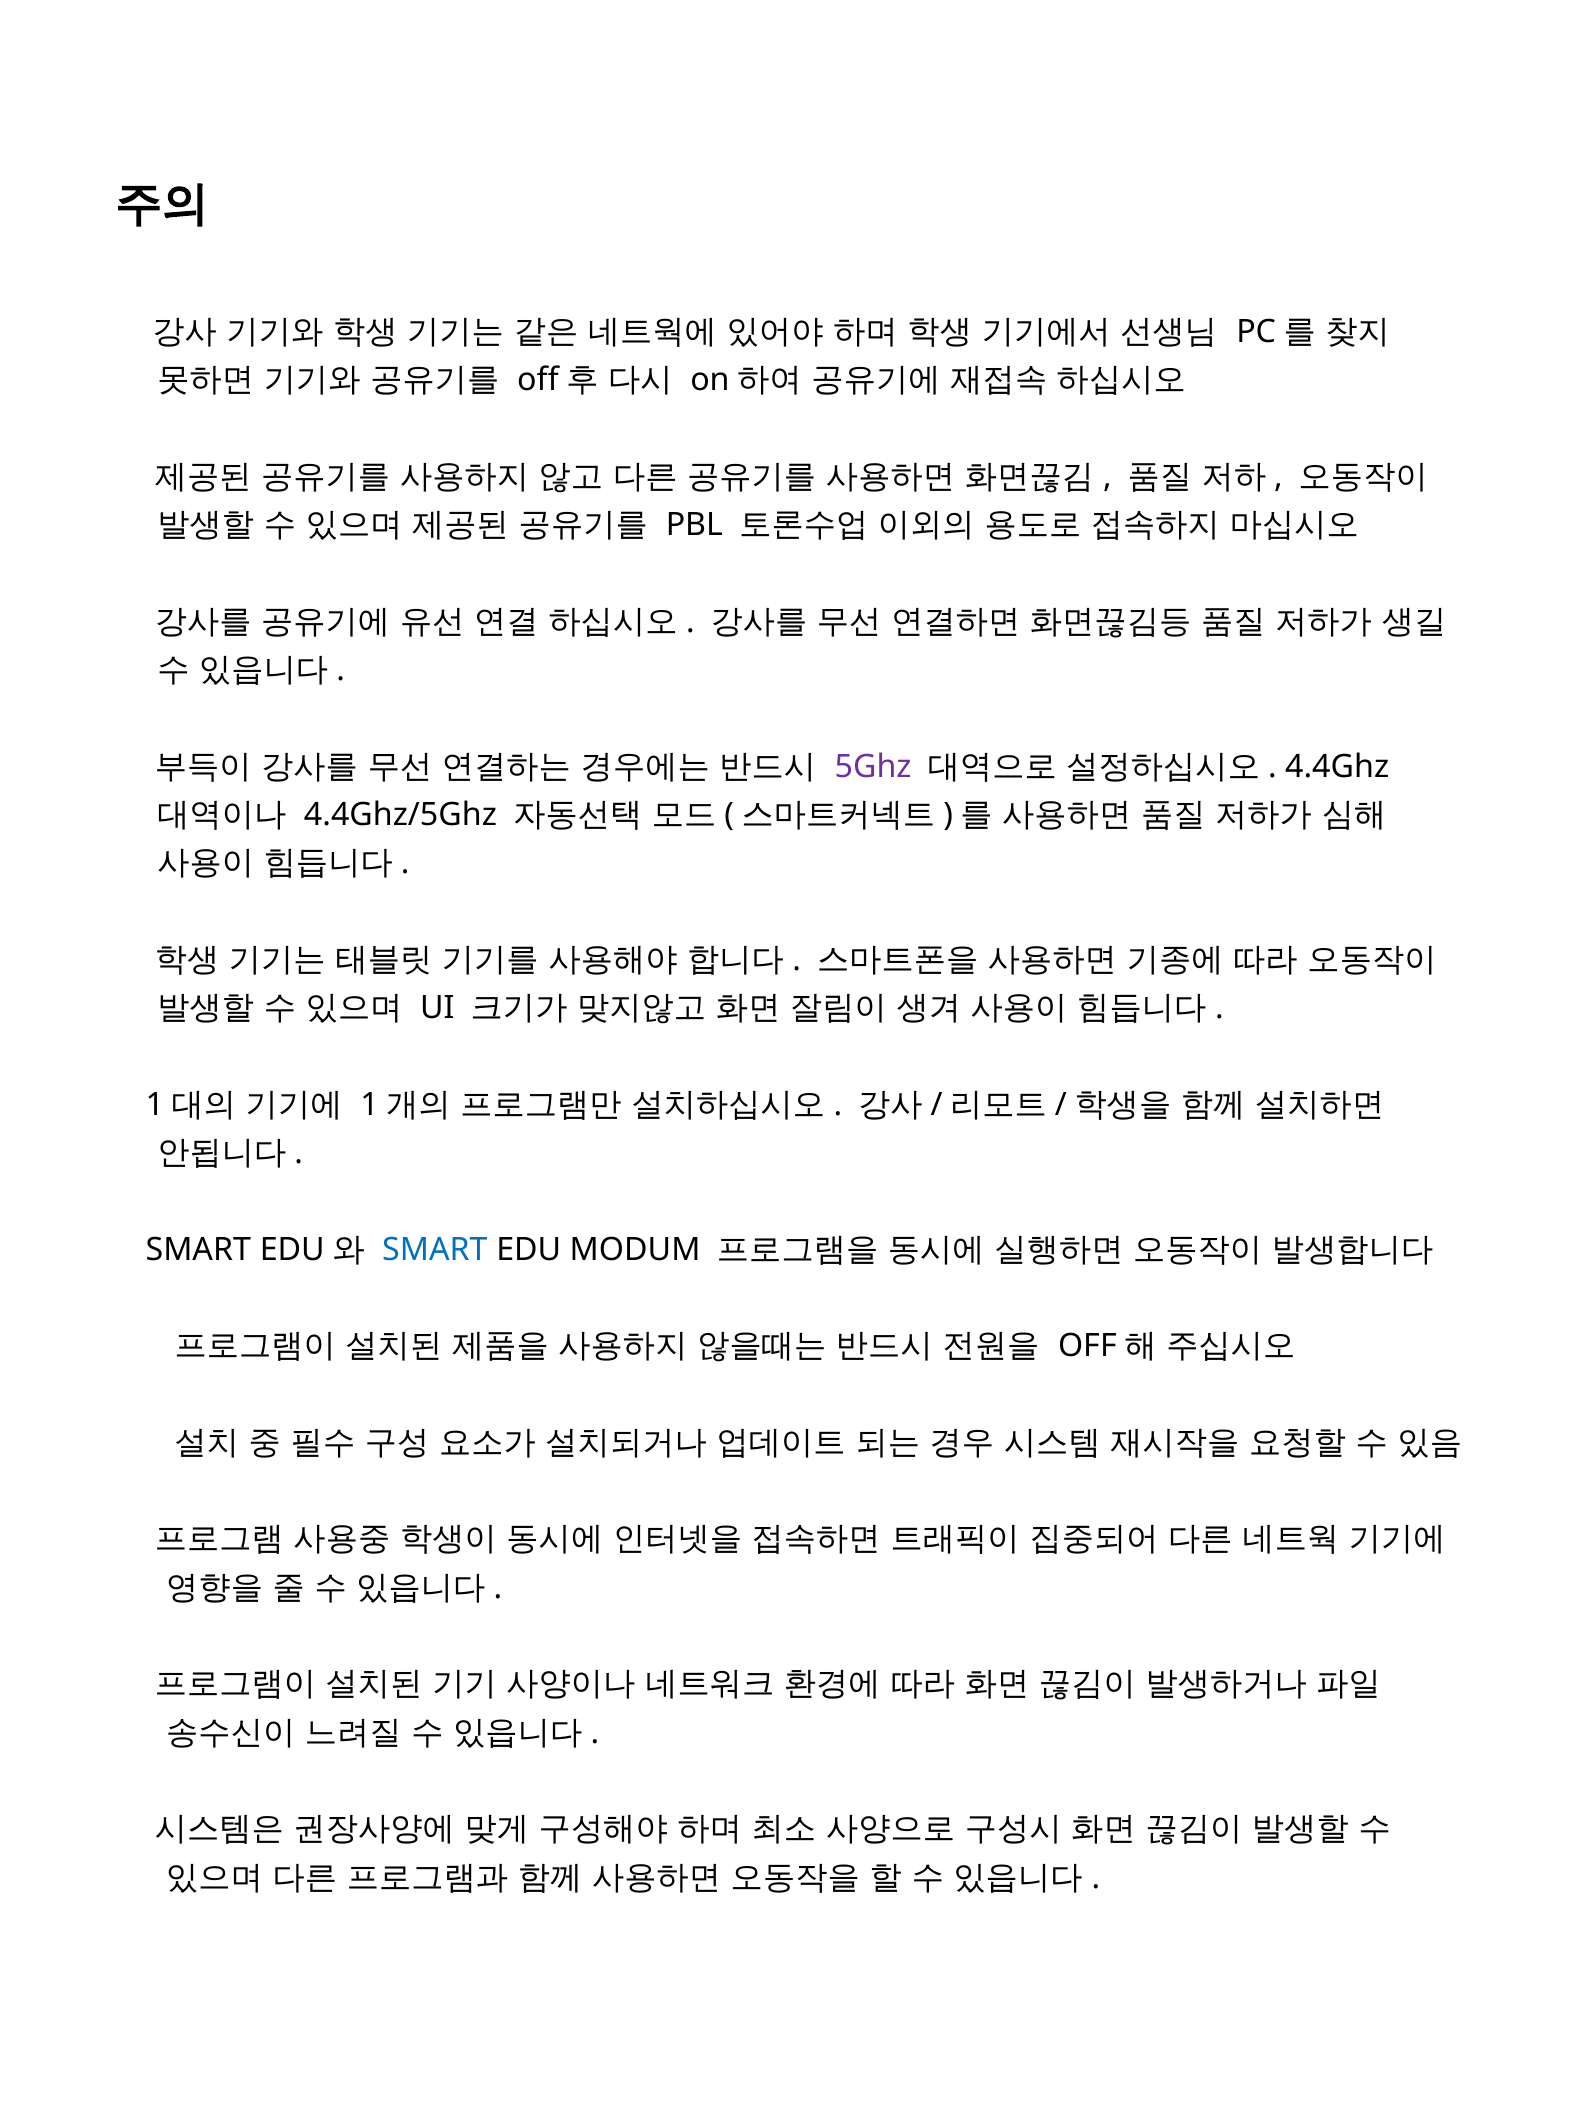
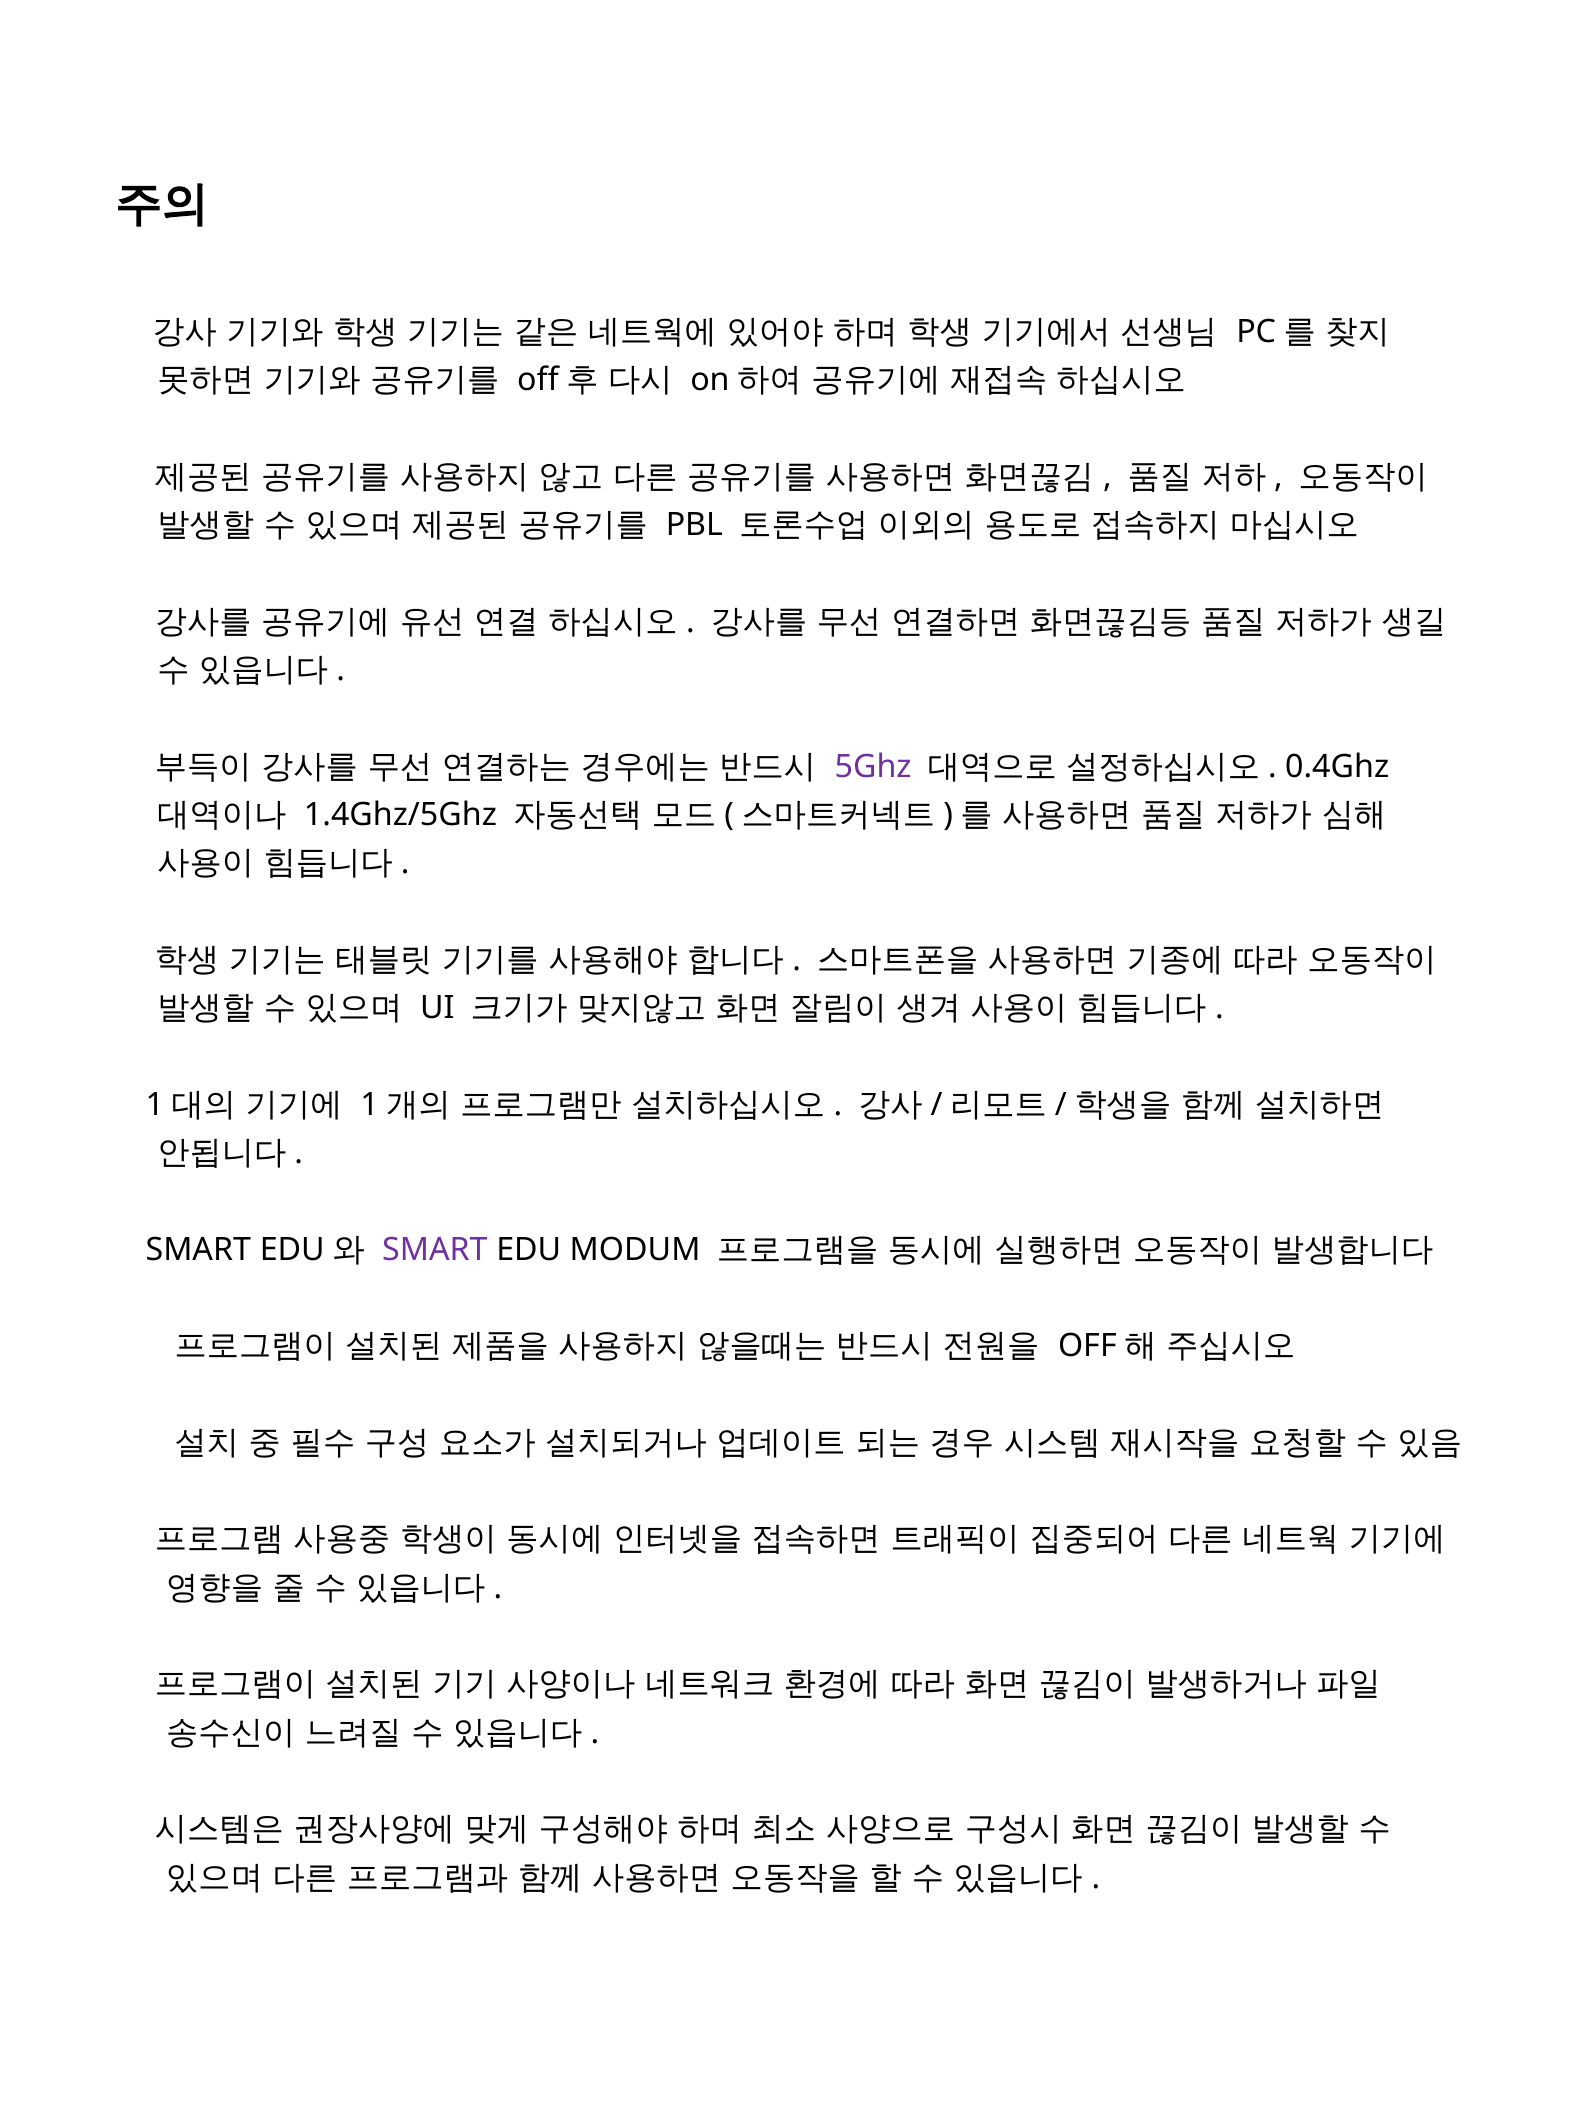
4.4Ghz: 4.4Ghz -> 0.4Ghz
4.4Ghz/5Ghz: 4.4Ghz/5Ghz -> 1.4Ghz/5Ghz
SMART at (435, 1250) colour: blue -> purple
